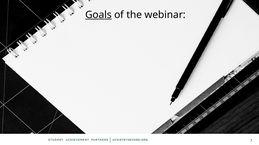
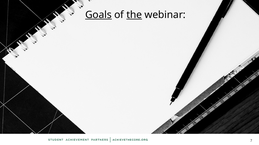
the underline: none -> present
